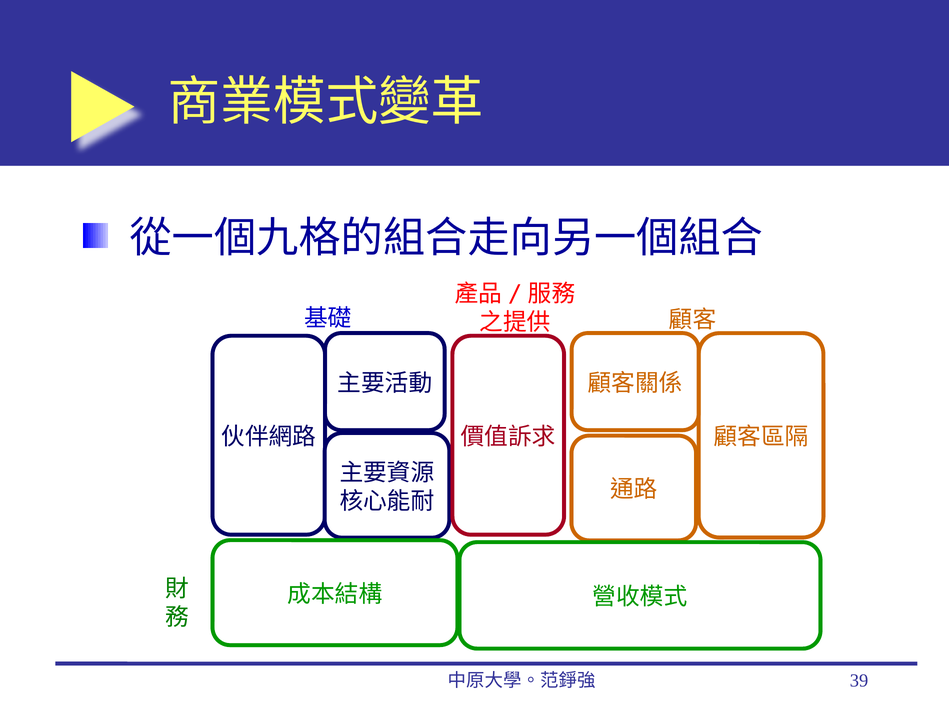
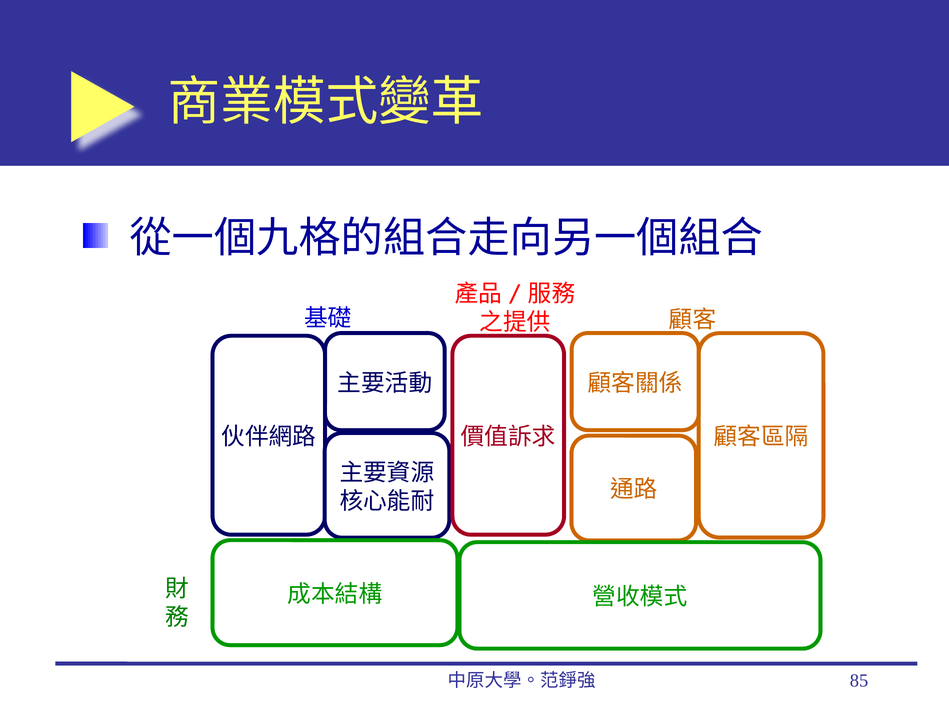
39: 39 -> 85
